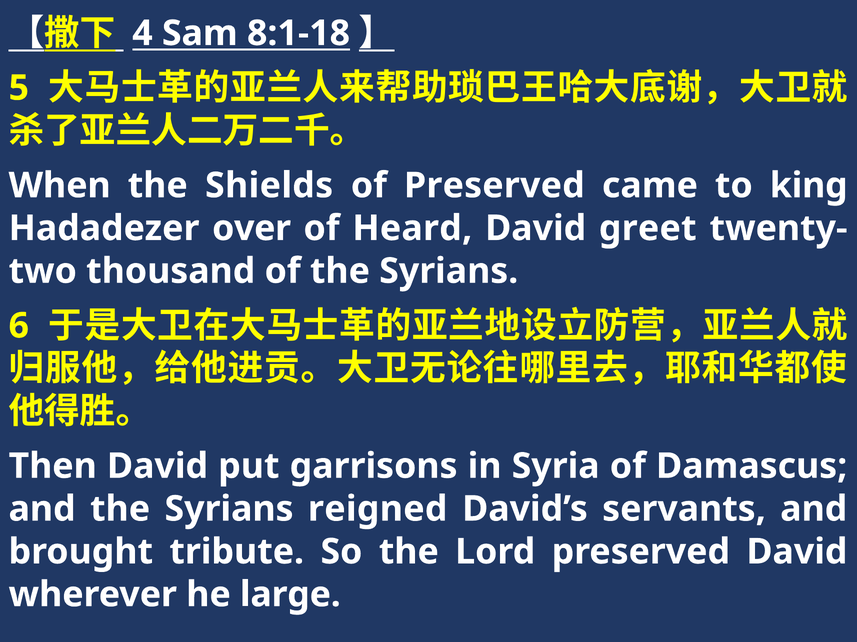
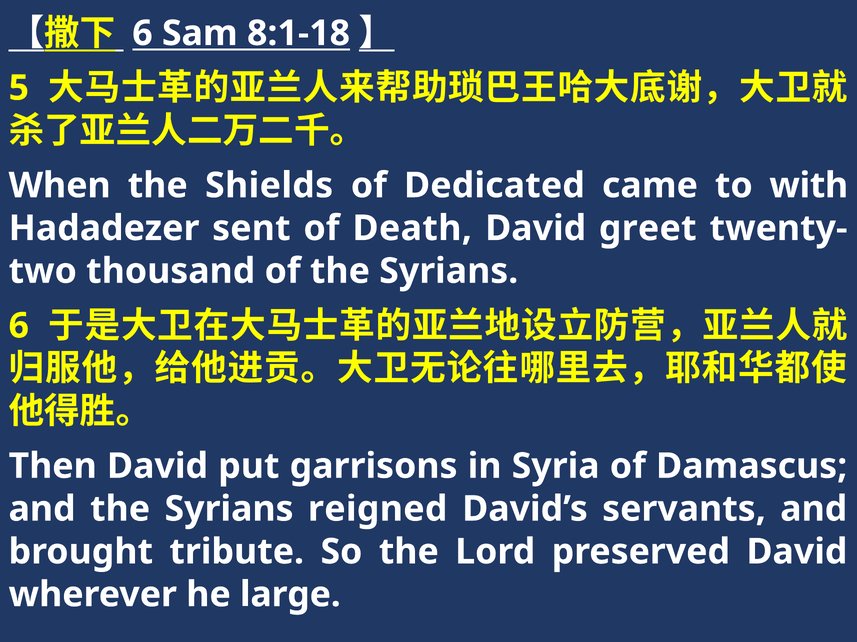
4 at (142, 33): 4 -> 6
of Preserved: Preserved -> Dedicated
king: king -> with
over: over -> sent
Heard: Heard -> Death
